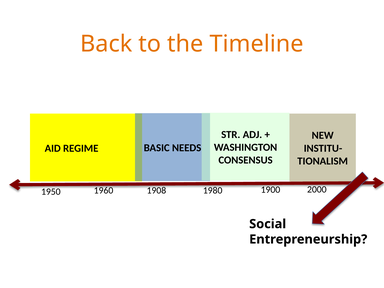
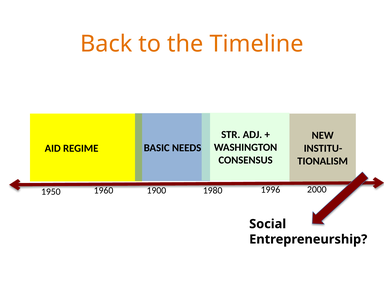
1908: 1908 -> 1900
1900: 1900 -> 1996
